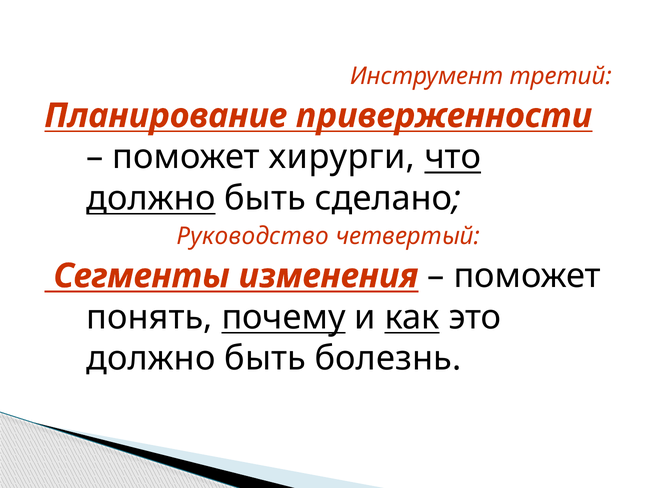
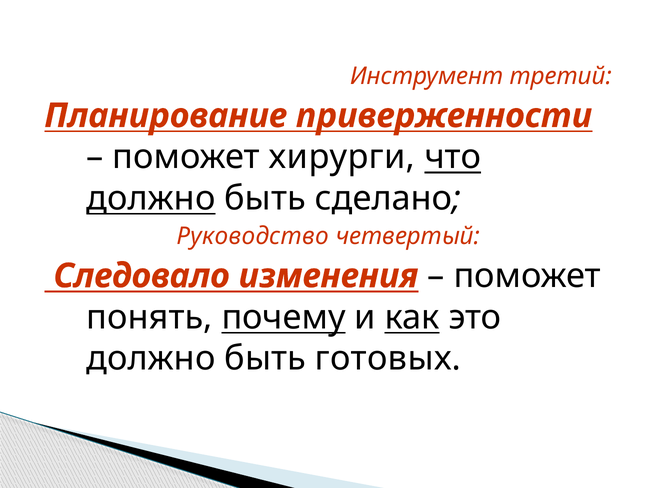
Сегменты: Сегменты -> Следовало
болезнь: болезнь -> готовых
